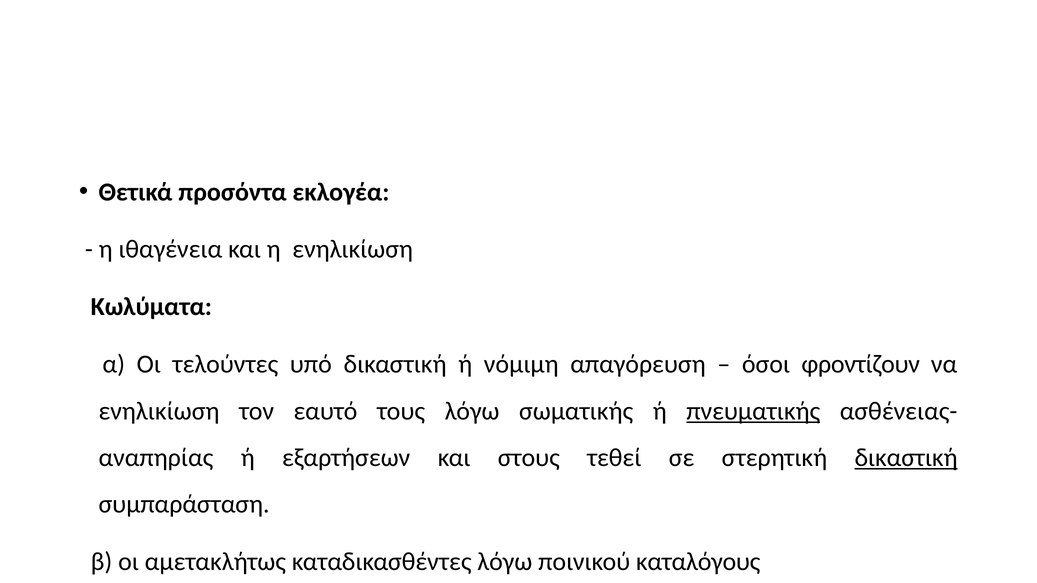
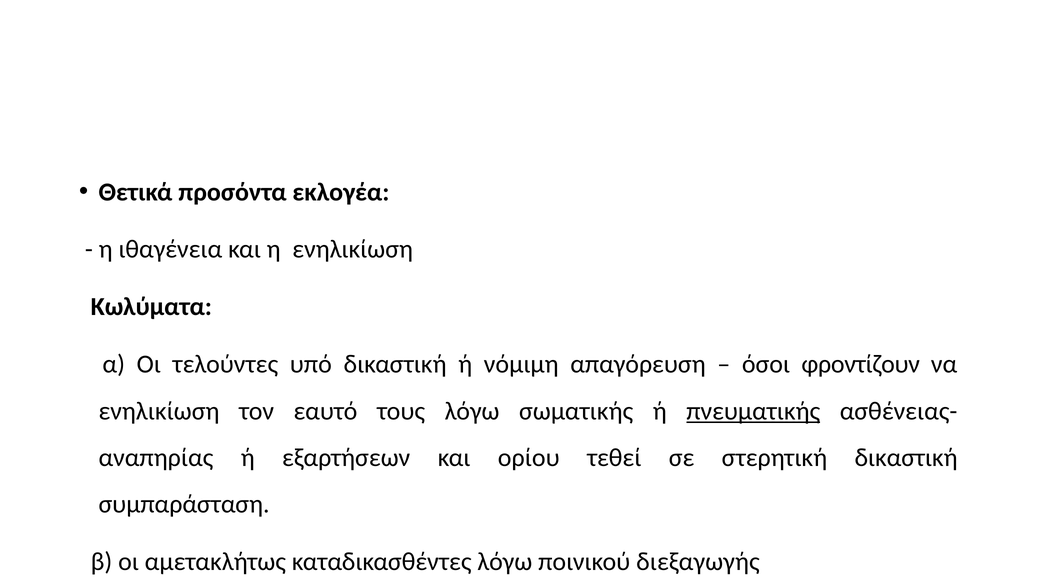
στους: στους -> ορίου
δικαστική at (906, 458) underline: present -> none
καταλόγους: καταλόγους -> διεξαγωγής
